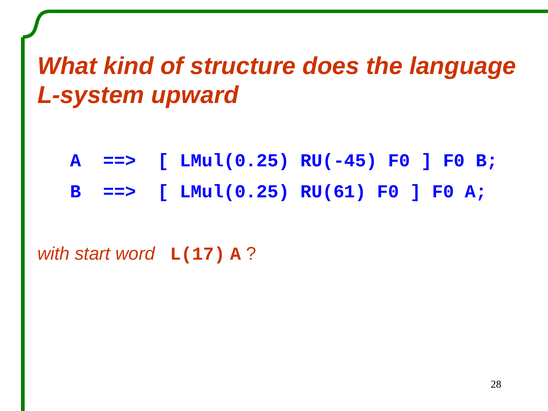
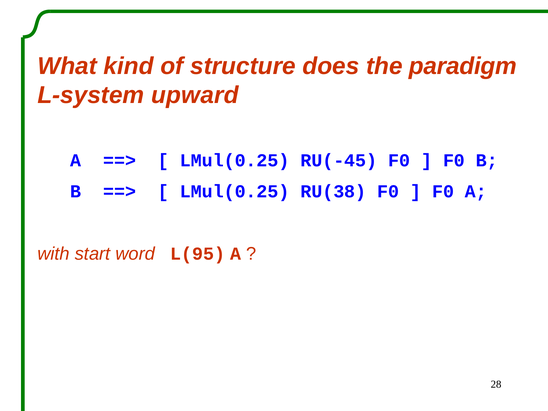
language: language -> paradigm
RU(61: RU(61 -> RU(38
L(17: L(17 -> L(95
